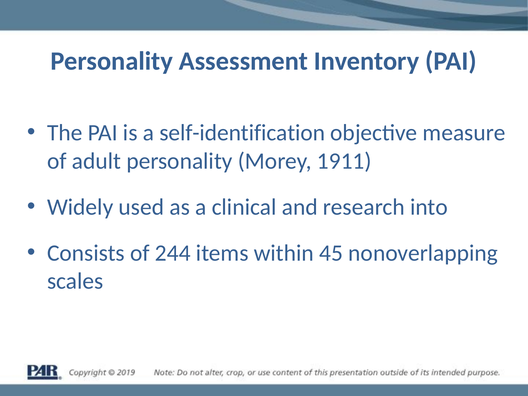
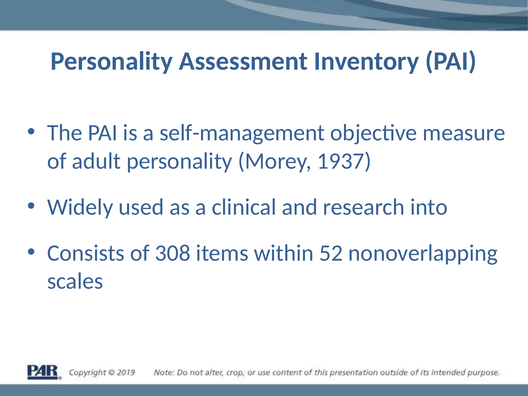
self-identification: self-identification -> self-management
1911: 1911 -> 1937
244: 244 -> 308
45: 45 -> 52
